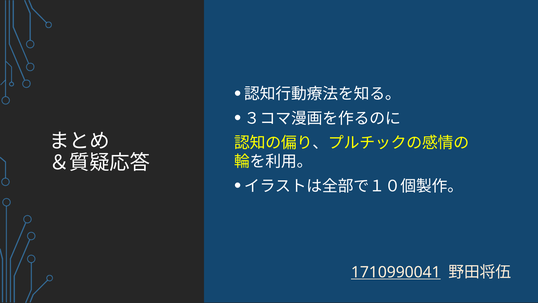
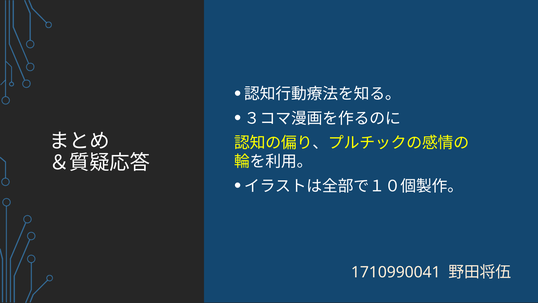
1710990041 underline: present -> none
